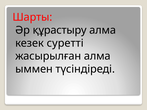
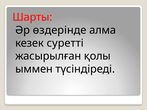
құрастыру: құрастыру -> өздерінде
жасырылған алма: алма -> қолы
